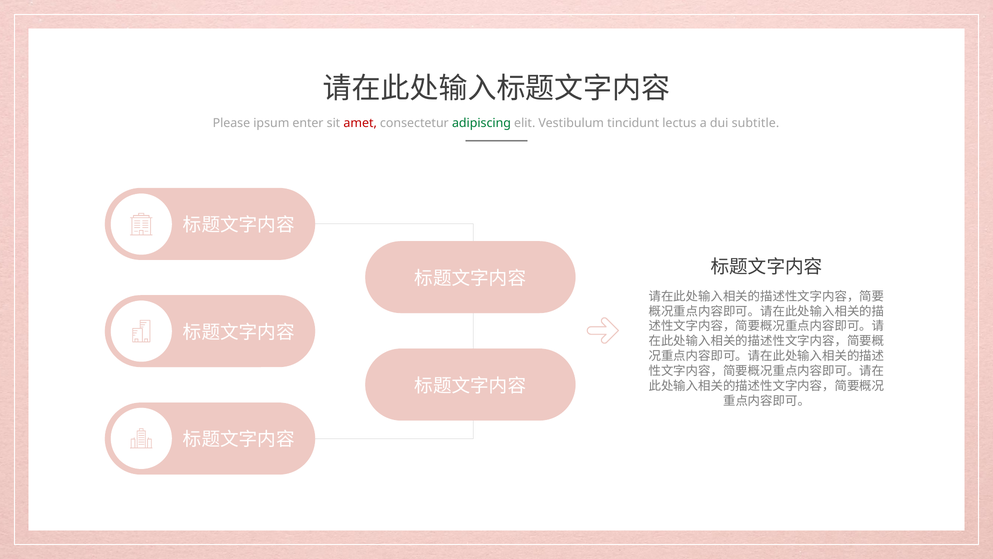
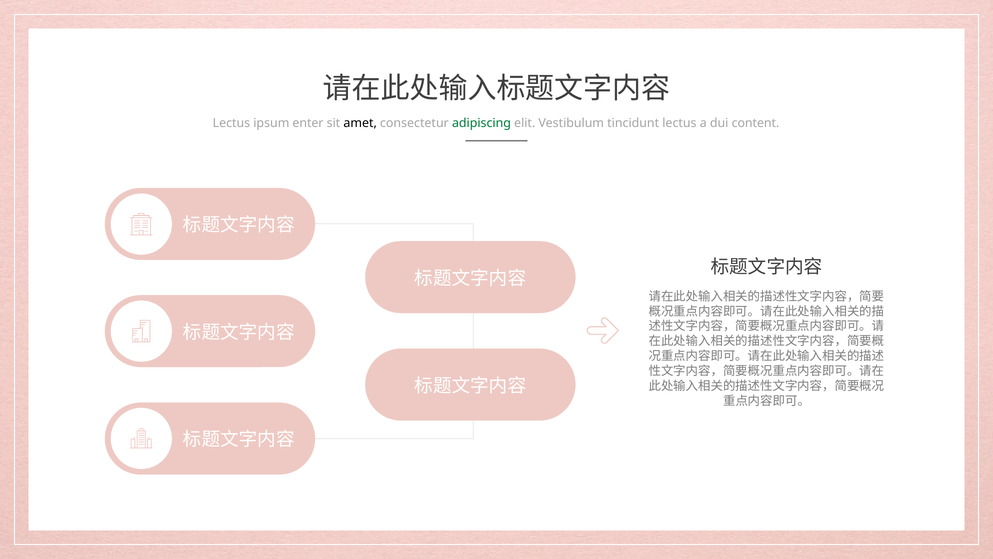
Please at (231, 123): Please -> Lectus
amet colour: red -> black
subtitle: subtitle -> content
